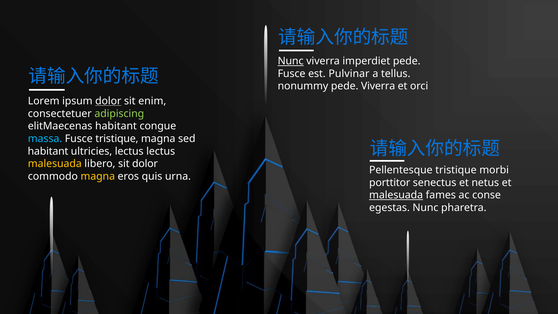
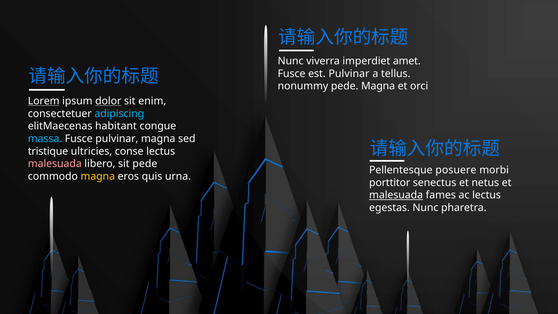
Nunc at (291, 61) underline: present -> none
imperdiet pede: pede -> amet
pede Viverra: Viverra -> Magna
Lorem underline: none -> present
adipiscing colour: light green -> light blue
Fusce tristique: tristique -> pulvinar
habitant at (48, 151): habitant -> tristique
ultricies lectus: lectus -> conse
malesuada at (55, 164) colour: yellow -> pink
sit dolor: dolor -> pede
Pellentesque tristique: tristique -> posuere
ac conse: conse -> lectus
